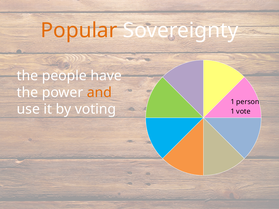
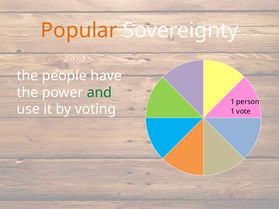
and colour: orange -> green
